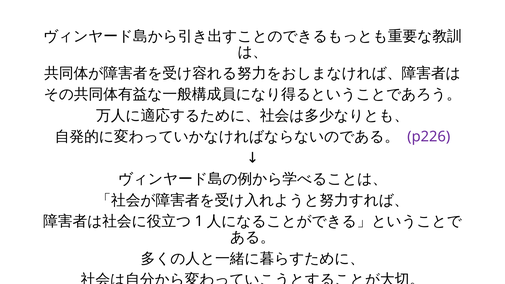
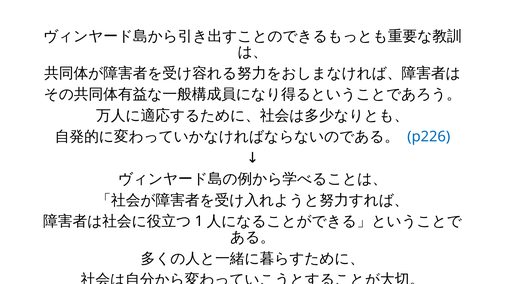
p226 colour: purple -> blue
